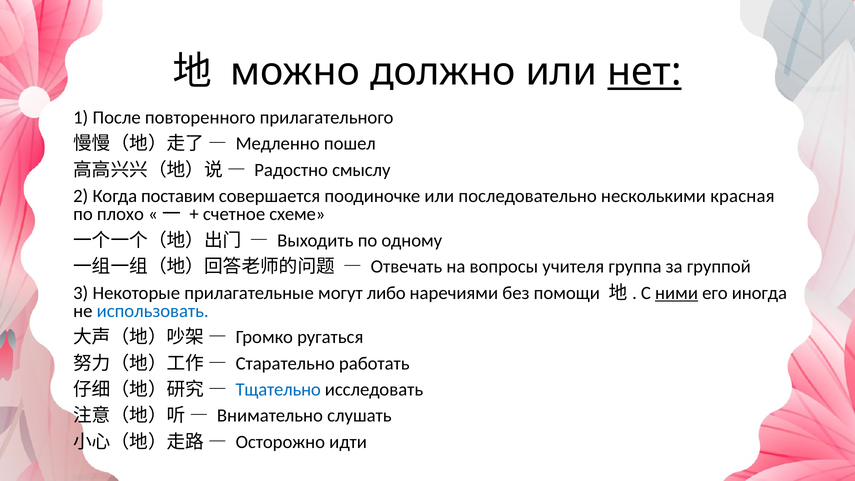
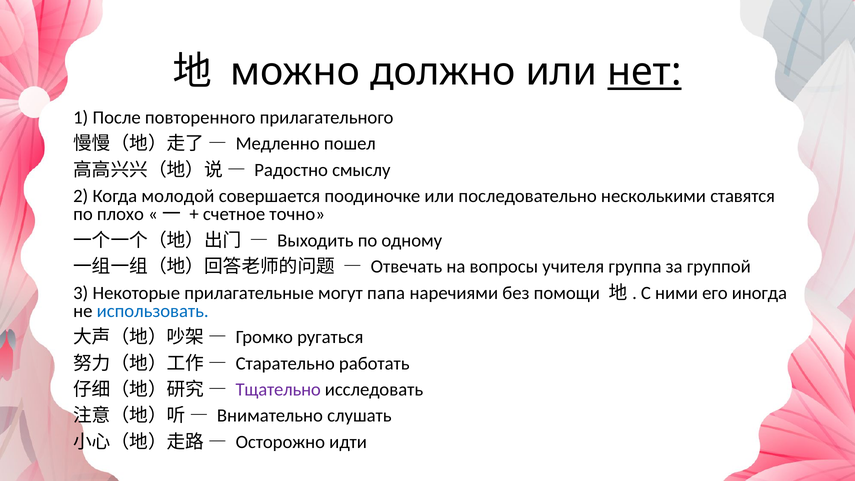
поставим: поставим -> молодой
красная: красная -> ставятся
схеме: схеме -> точно
либо: либо -> папа
ними underline: present -> none
Тщательно colour: blue -> purple
